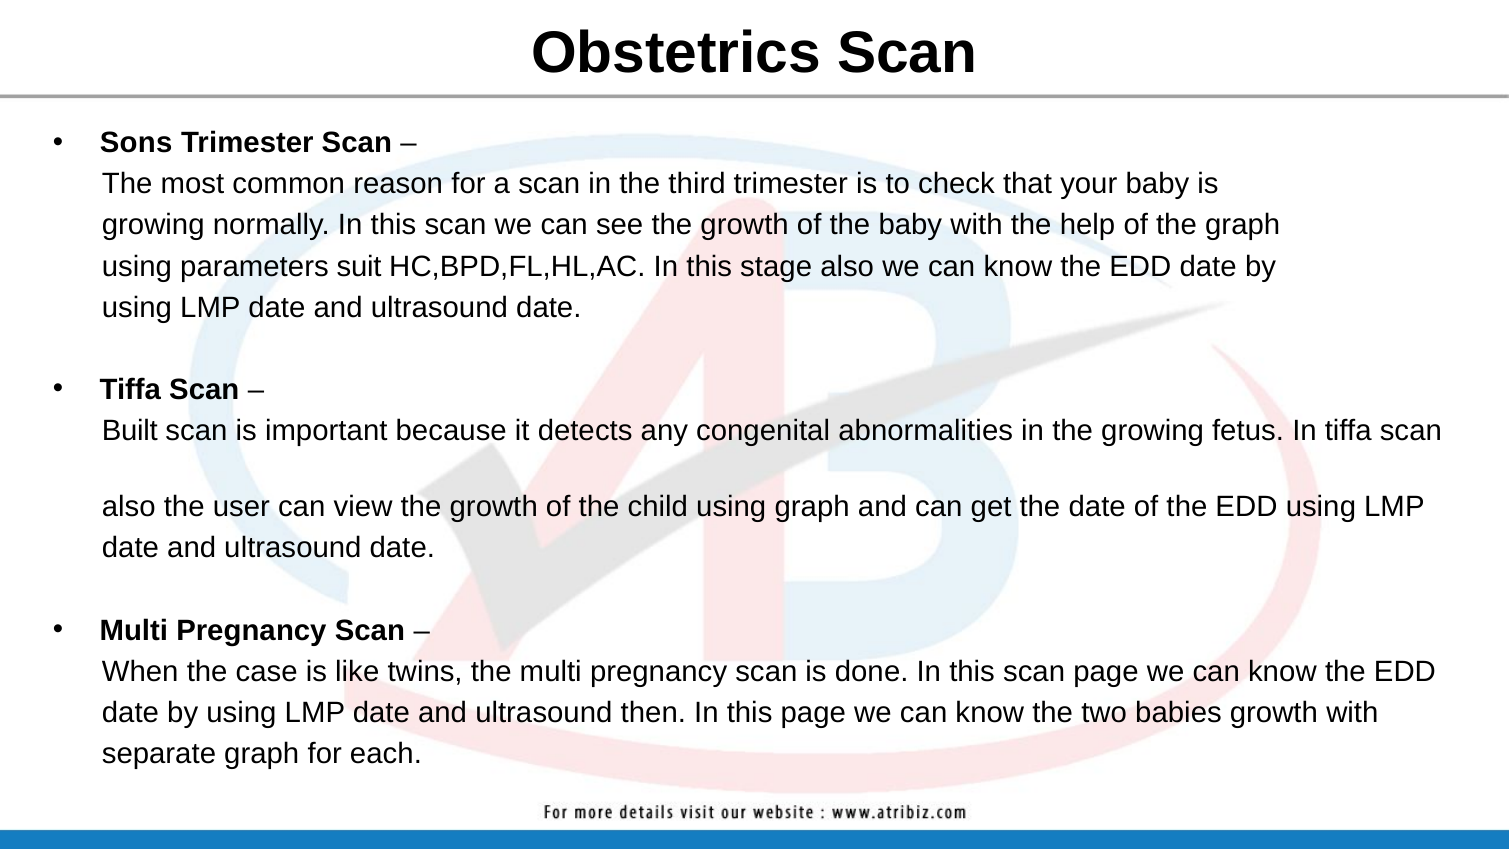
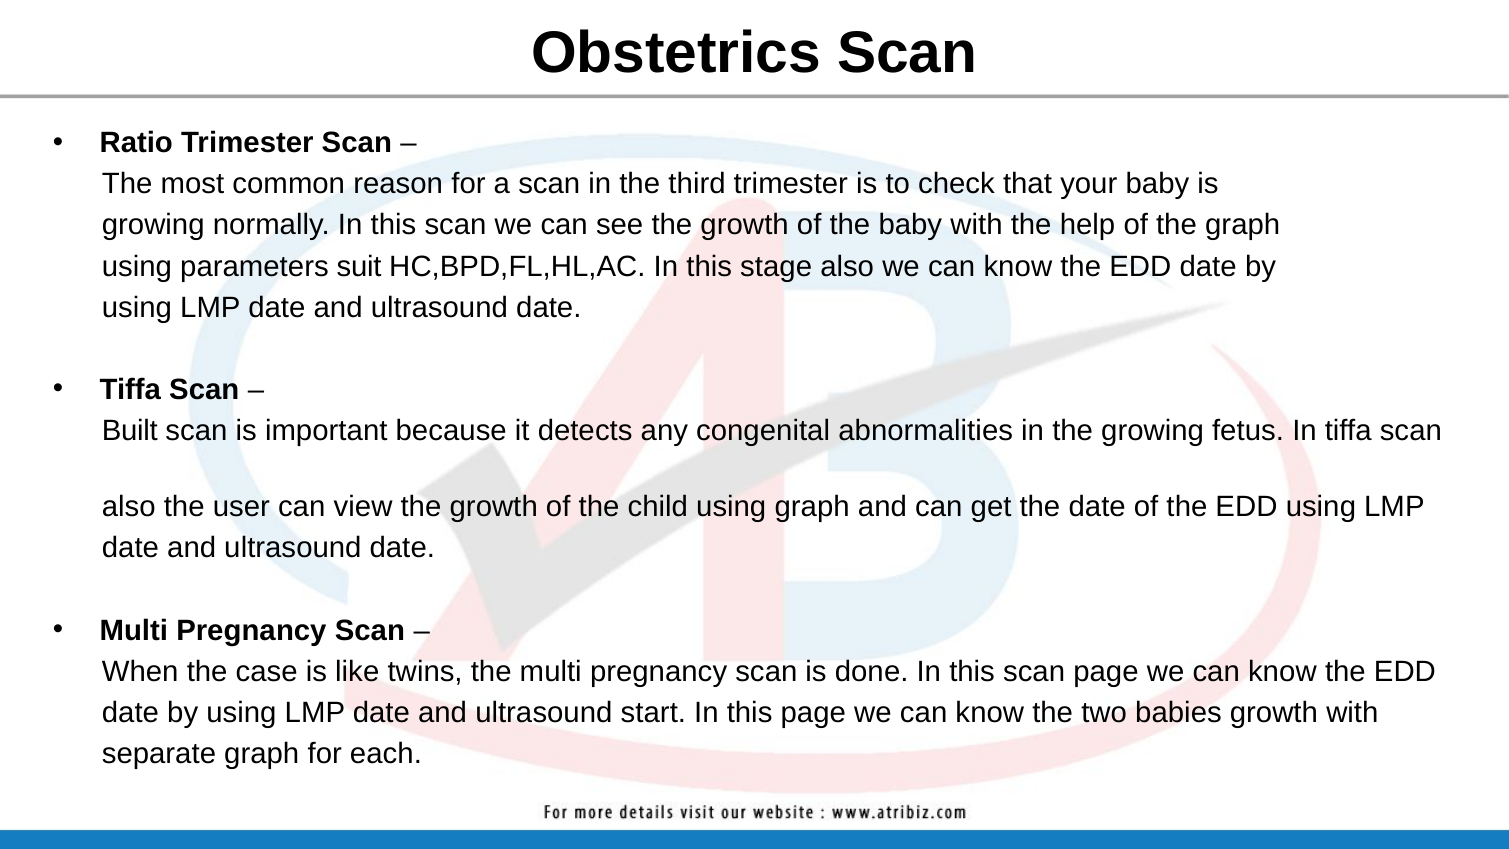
Sons: Sons -> Ratio
then: then -> start
